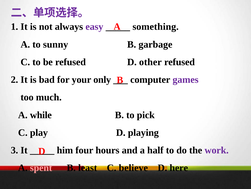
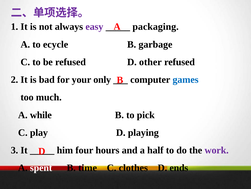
something: something -> packaging
sunny: sunny -> ecycle
games colour: purple -> blue
spent colour: pink -> white
least: least -> time
believe: believe -> clothes
here: here -> ends
